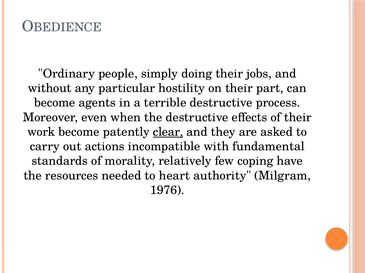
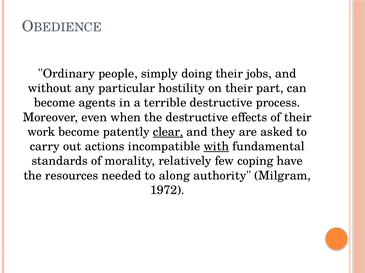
with underline: none -> present
heart: heart -> along
1976: 1976 -> 1972
